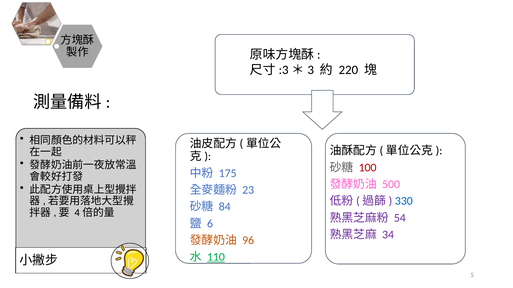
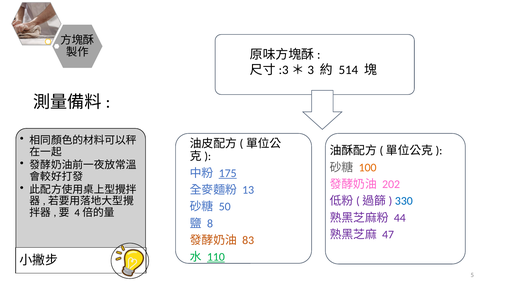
220: 220 -> 514
100 colour: red -> orange
175 underline: none -> present
500: 500 -> 202
23: 23 -> 13
84: 84 -> 50
54: 54 -> 44
6: 6 -> 8
34: 34 -> 47
96: 96 -> 83
